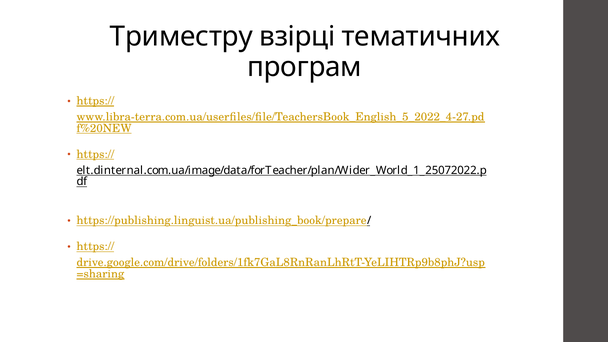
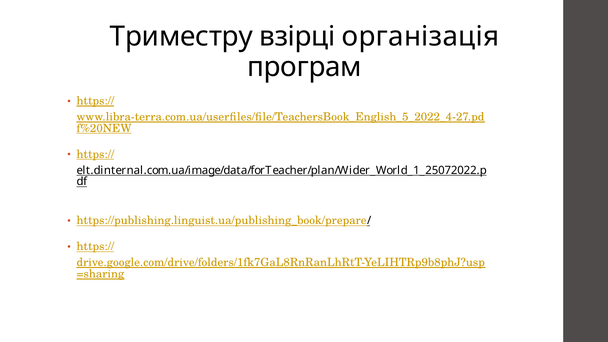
тематичних: тематичних -> організація
